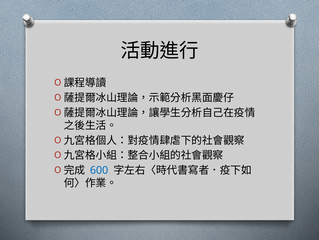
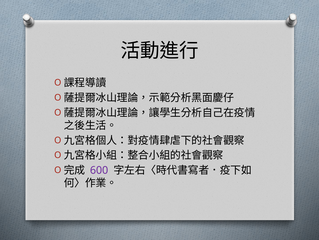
600 colour: blue -> purple
